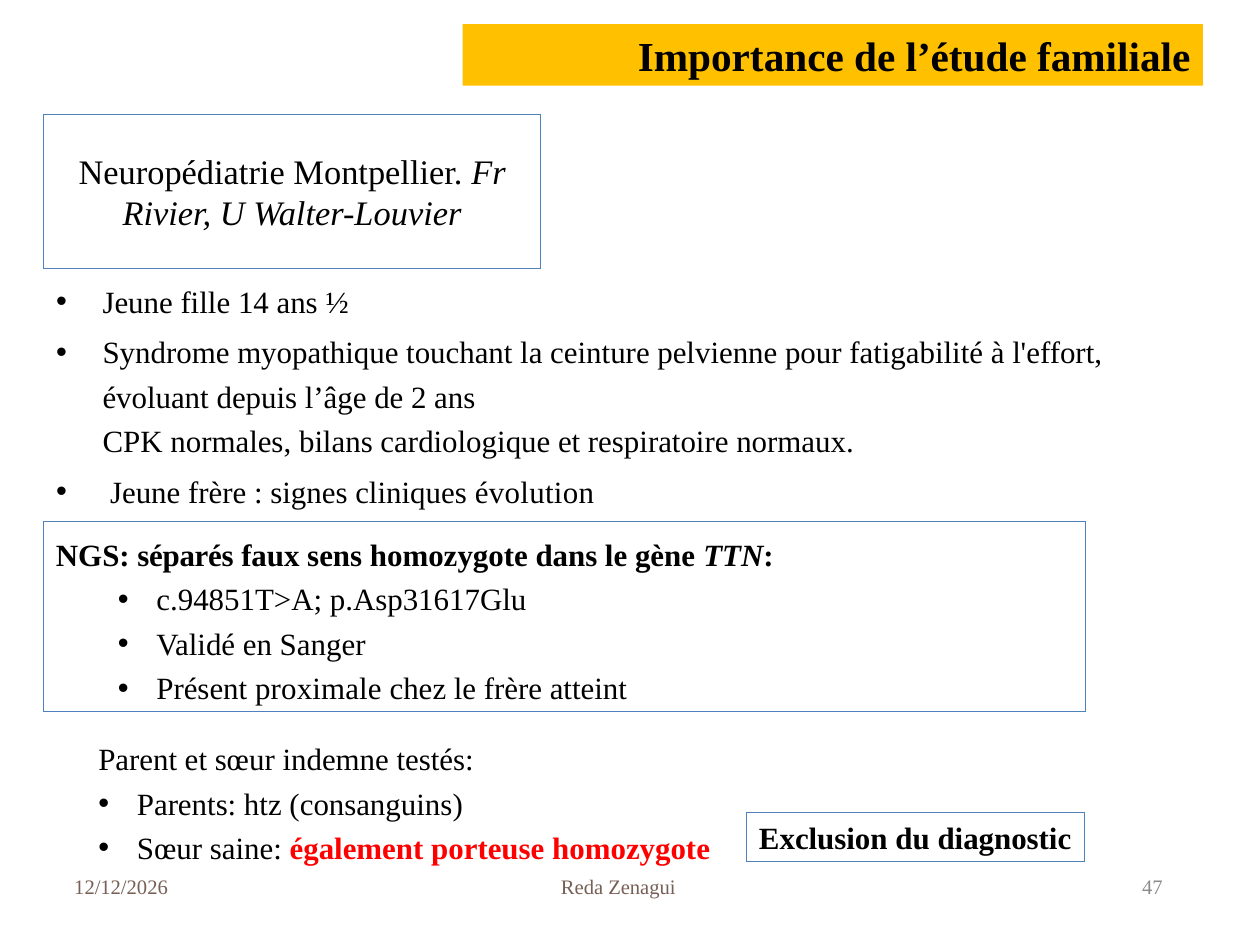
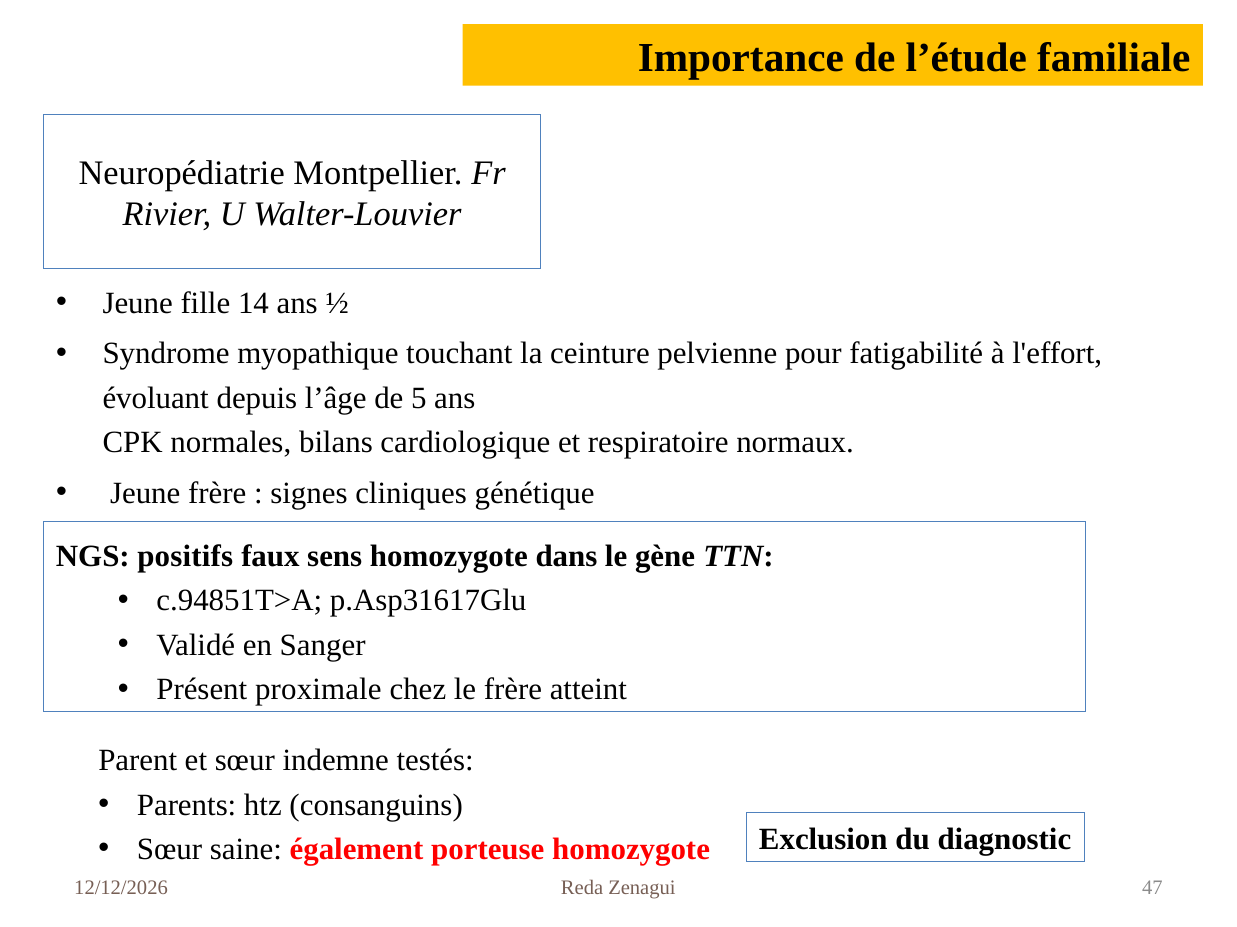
2: 2 -> 5
évolution: évolution -> génétique
séparés: séparés -> positifs
